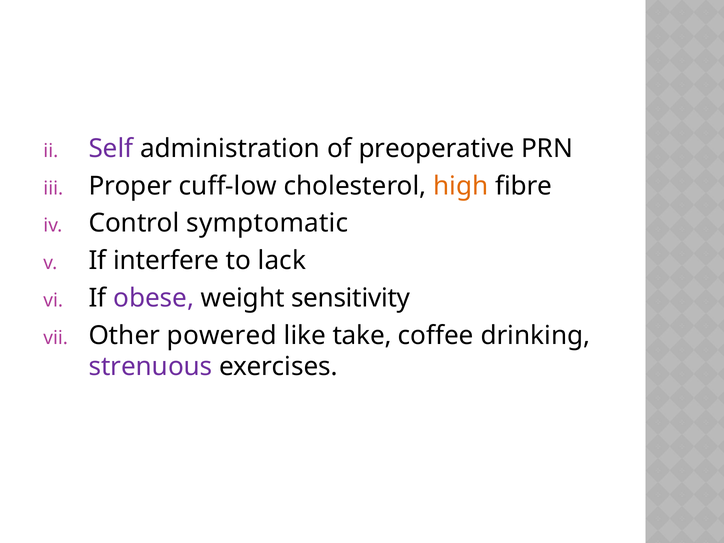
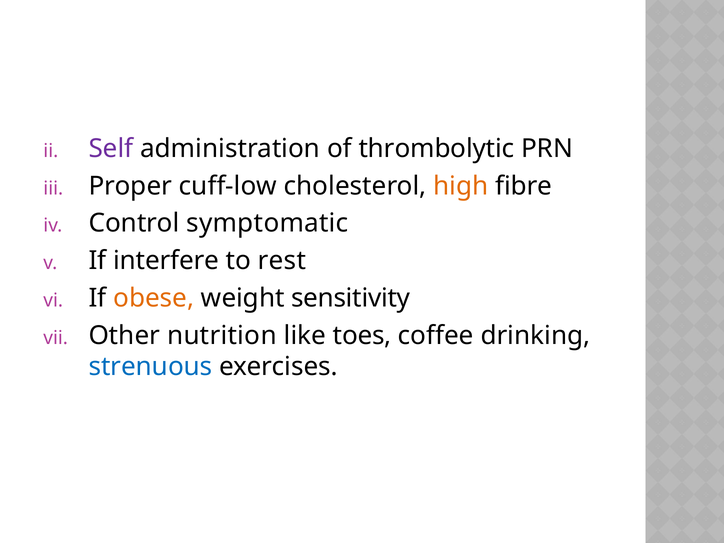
preoperative: preoperative -> thrombolytic
lack: lack -> rest
obese colour: purple -> orange
powered: powered -> nutrition
take: take -> toes
strenuous colour: purple -> blue
